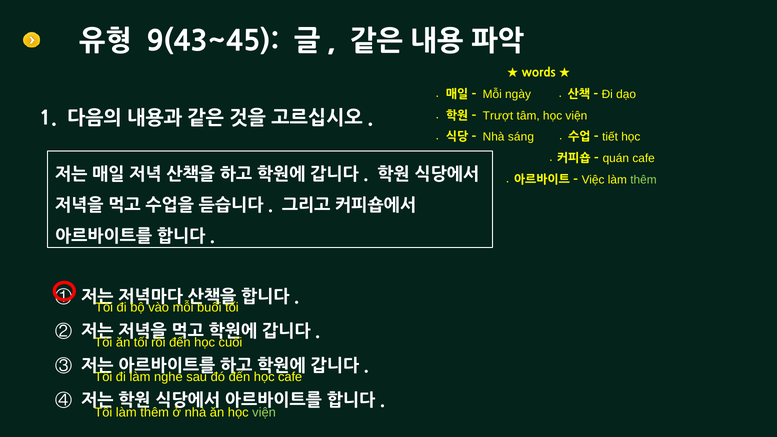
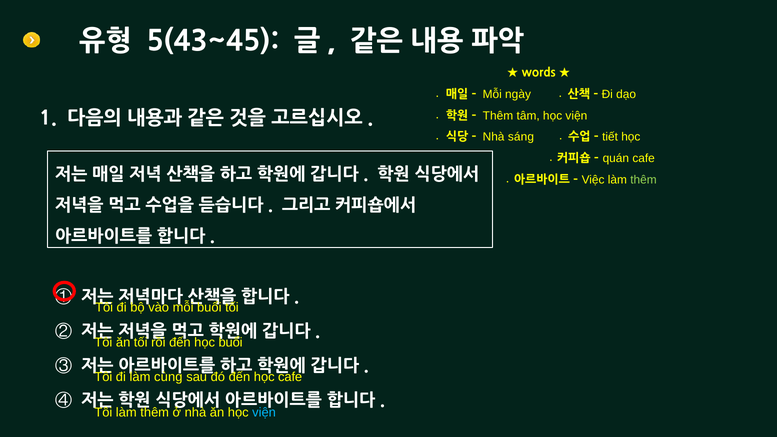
9(43~45: 9(43~45 -> 5(43~45
Trượt at (498, 116): Trượt -> Thêm
học cuối: cuối -> buổi
nghe: nghe -> cùng
viện at (264, 413) colour: light green -> light blue
